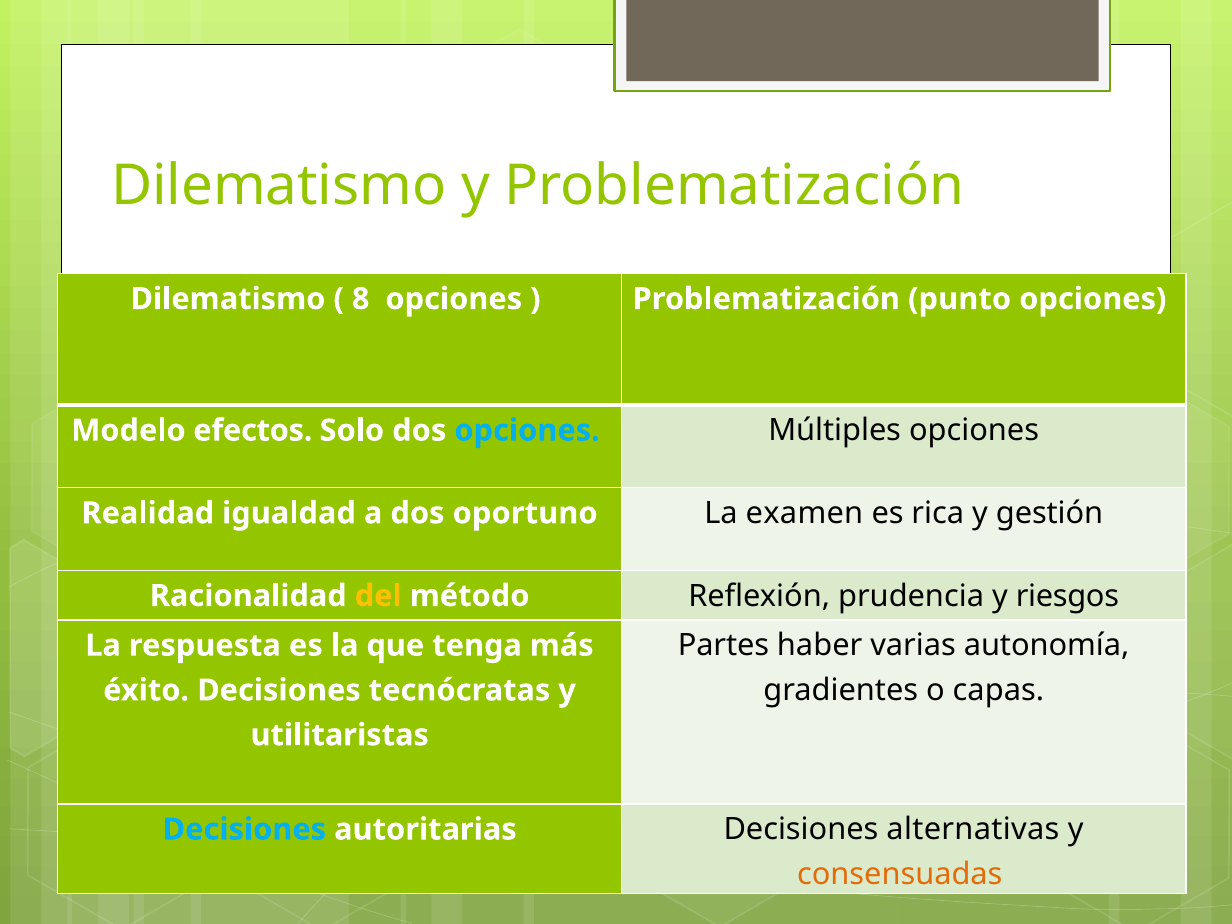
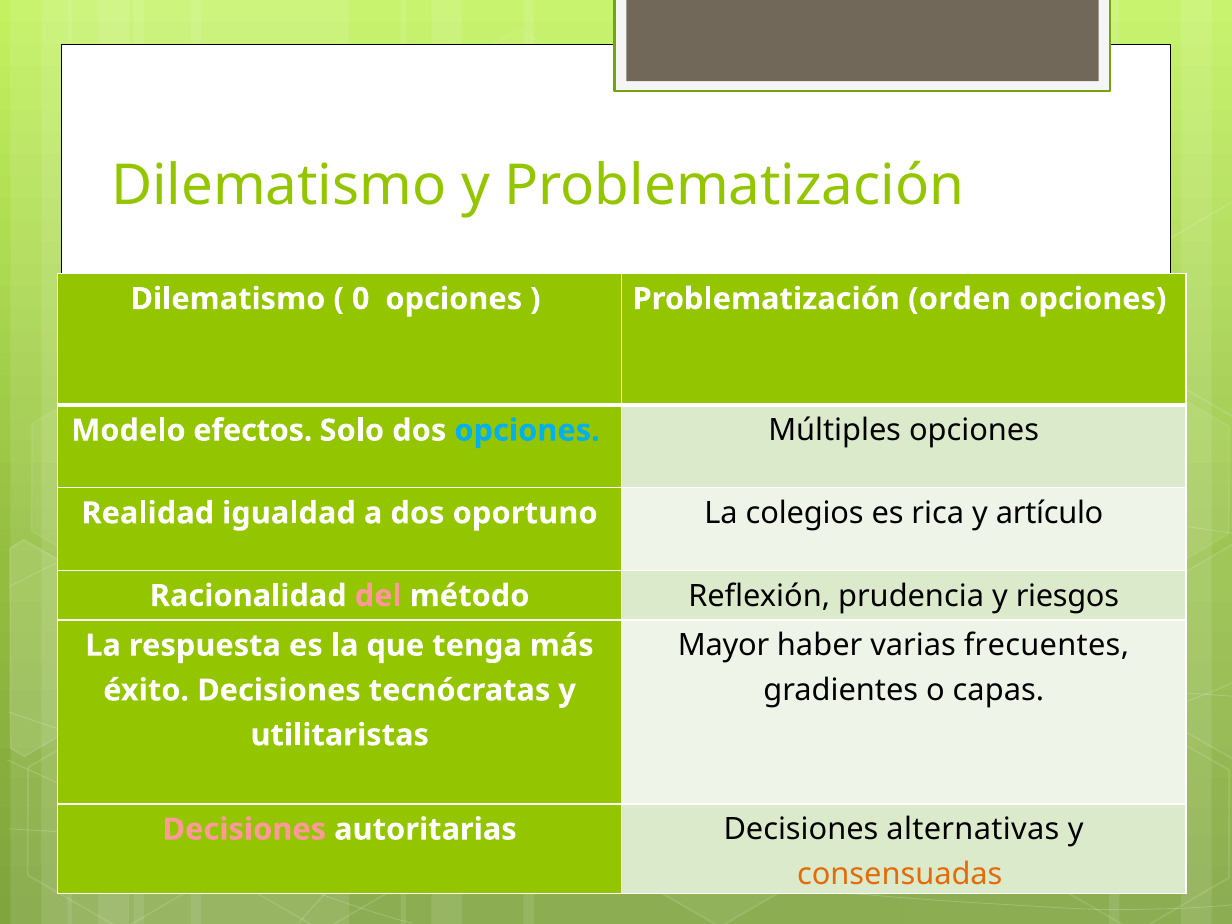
8: 8 -> 0
punto: punto -> orden
examen: examen -> colegios
gestión: gestión -> artículo
del colour: yellow -> pink
Partes: Partes -> Mayor
autonomía: autonomía -> frecuentes
Decisiones at (244, 829) colour: light blue -> pink
